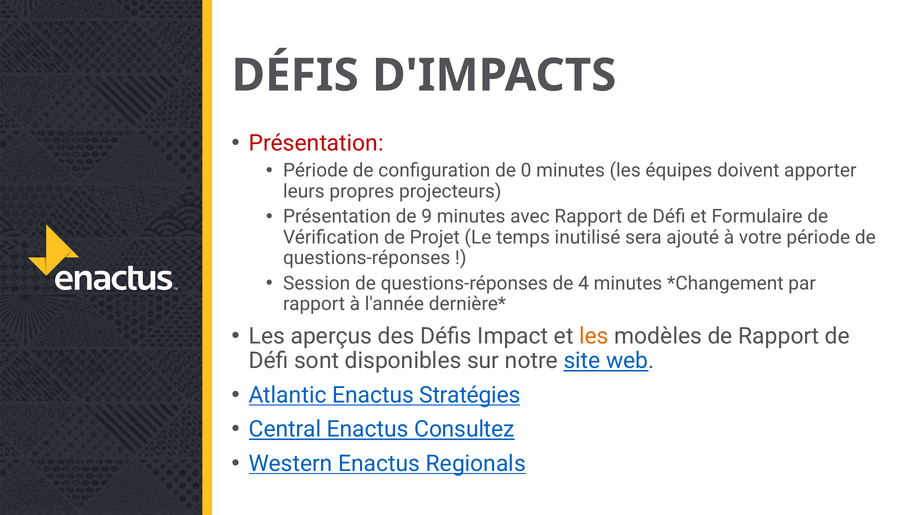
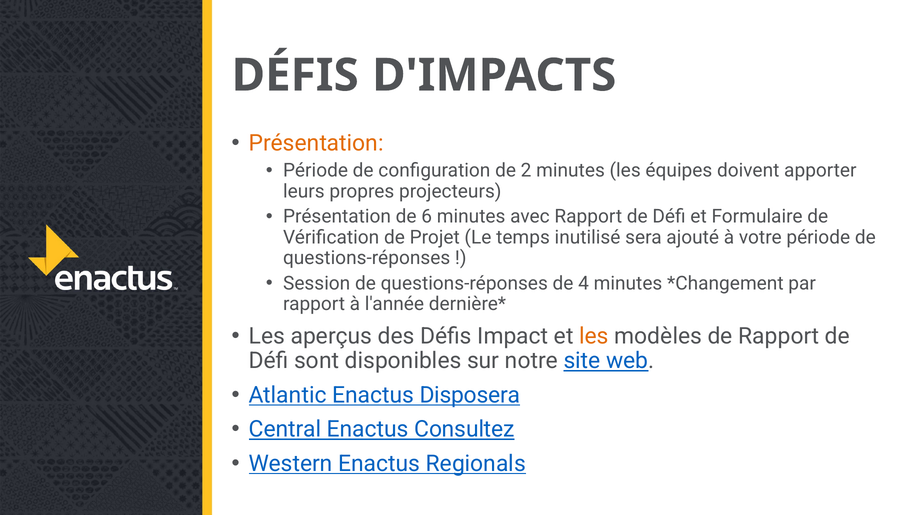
Présentation at (316, 143) colour: red -> orange
0: 0 -> 2
9: 9 -> 6
Stratégies: Stratégies -> Disposera
